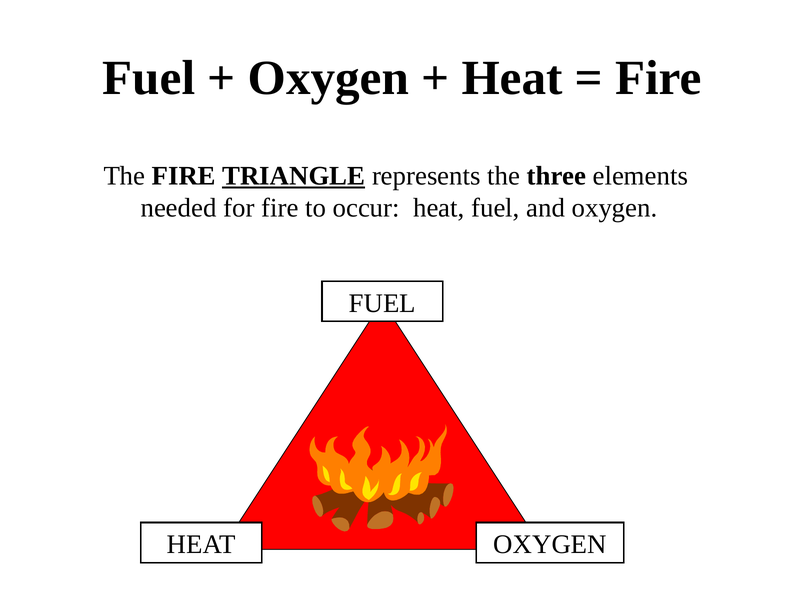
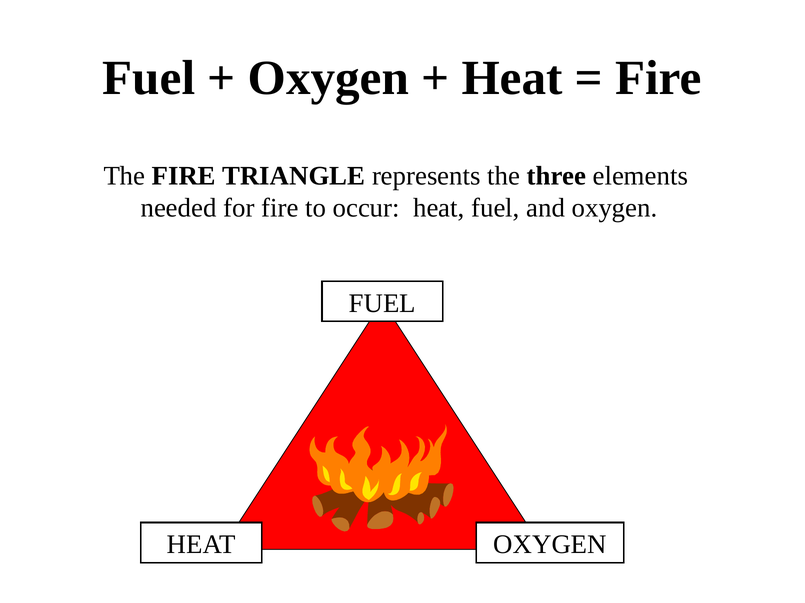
TRIANGLE underline: present -> none
